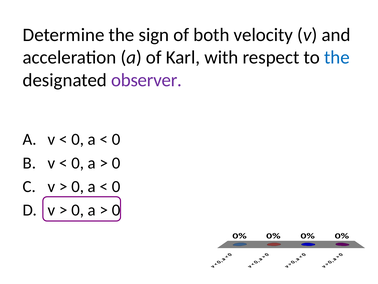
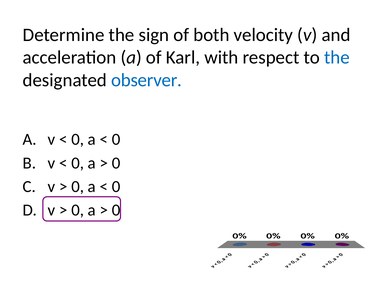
observer colour: purple -> blue
